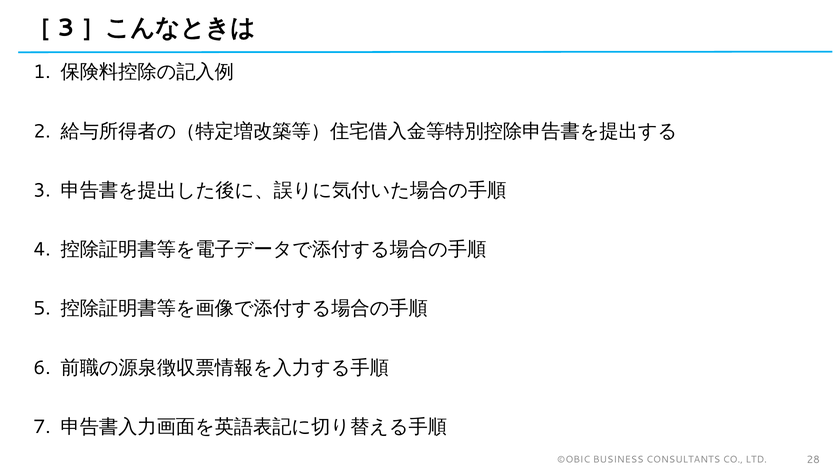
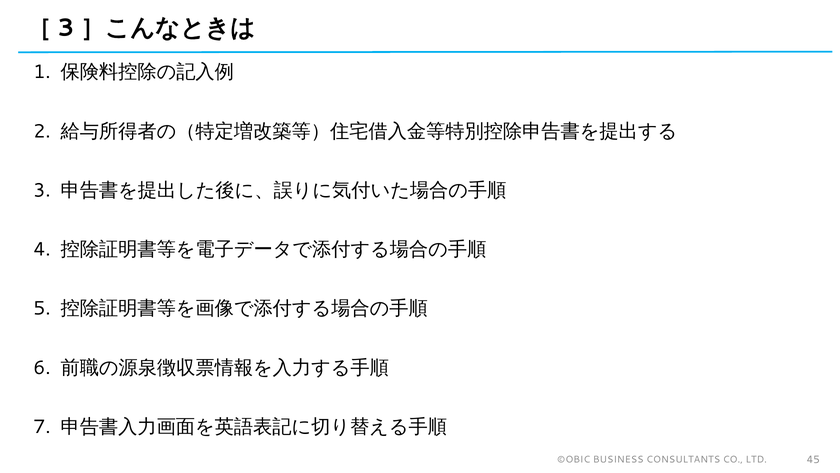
28: 28 -> 45
